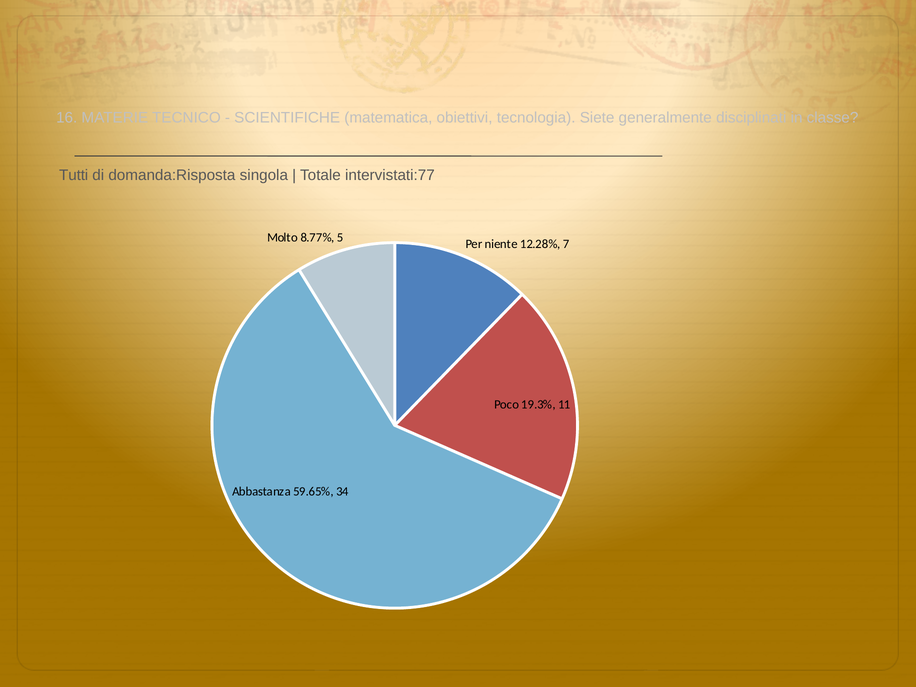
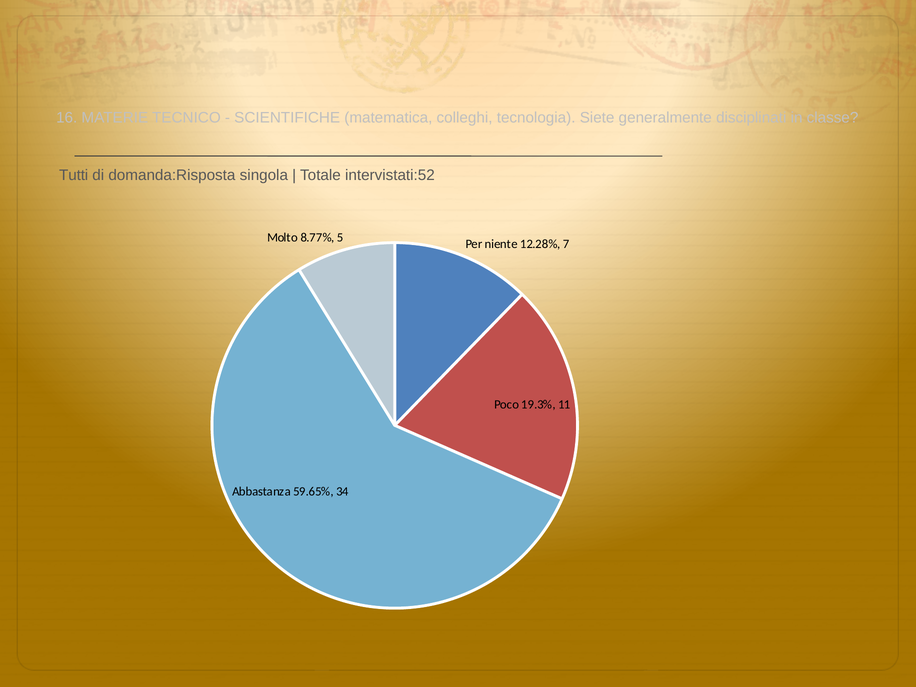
obiettivi: obiettivi -> colleghi
intervistati:77: intervistati:77 -> intervistati:52
